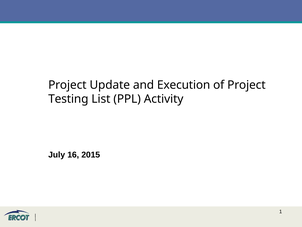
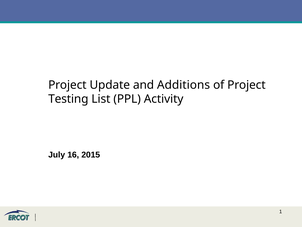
Execution: Execution -> Additions
